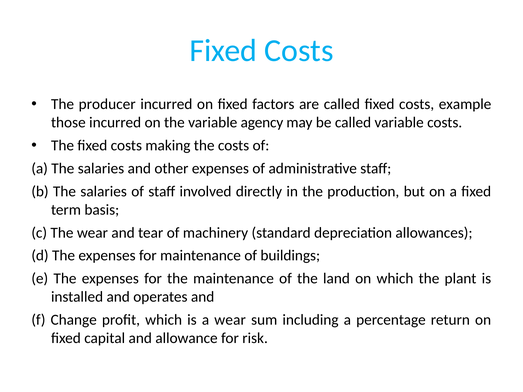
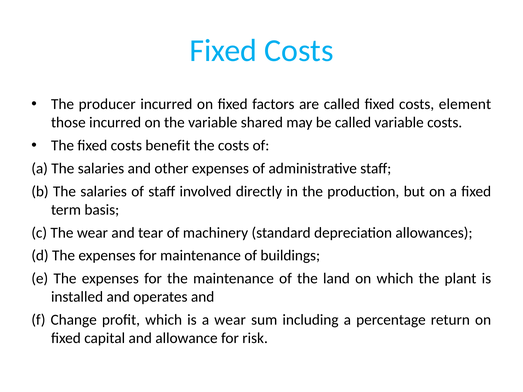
example: example -> element
agency: agency -> shared
making: making -> benefit
